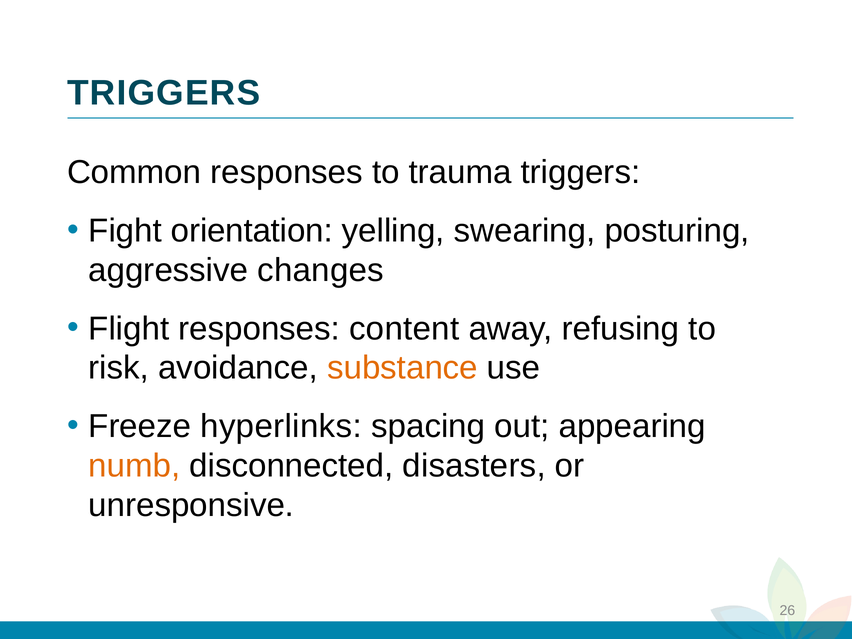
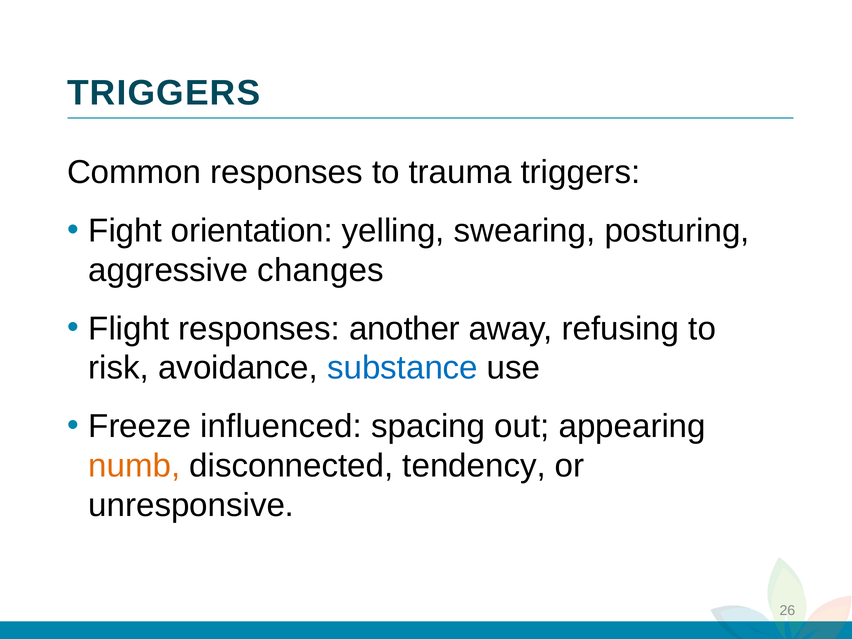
content: content -> another
substance colour: orange -> blue
hyperlinks: hyperlinks -> influenced
disasters: disasters -> tendency
